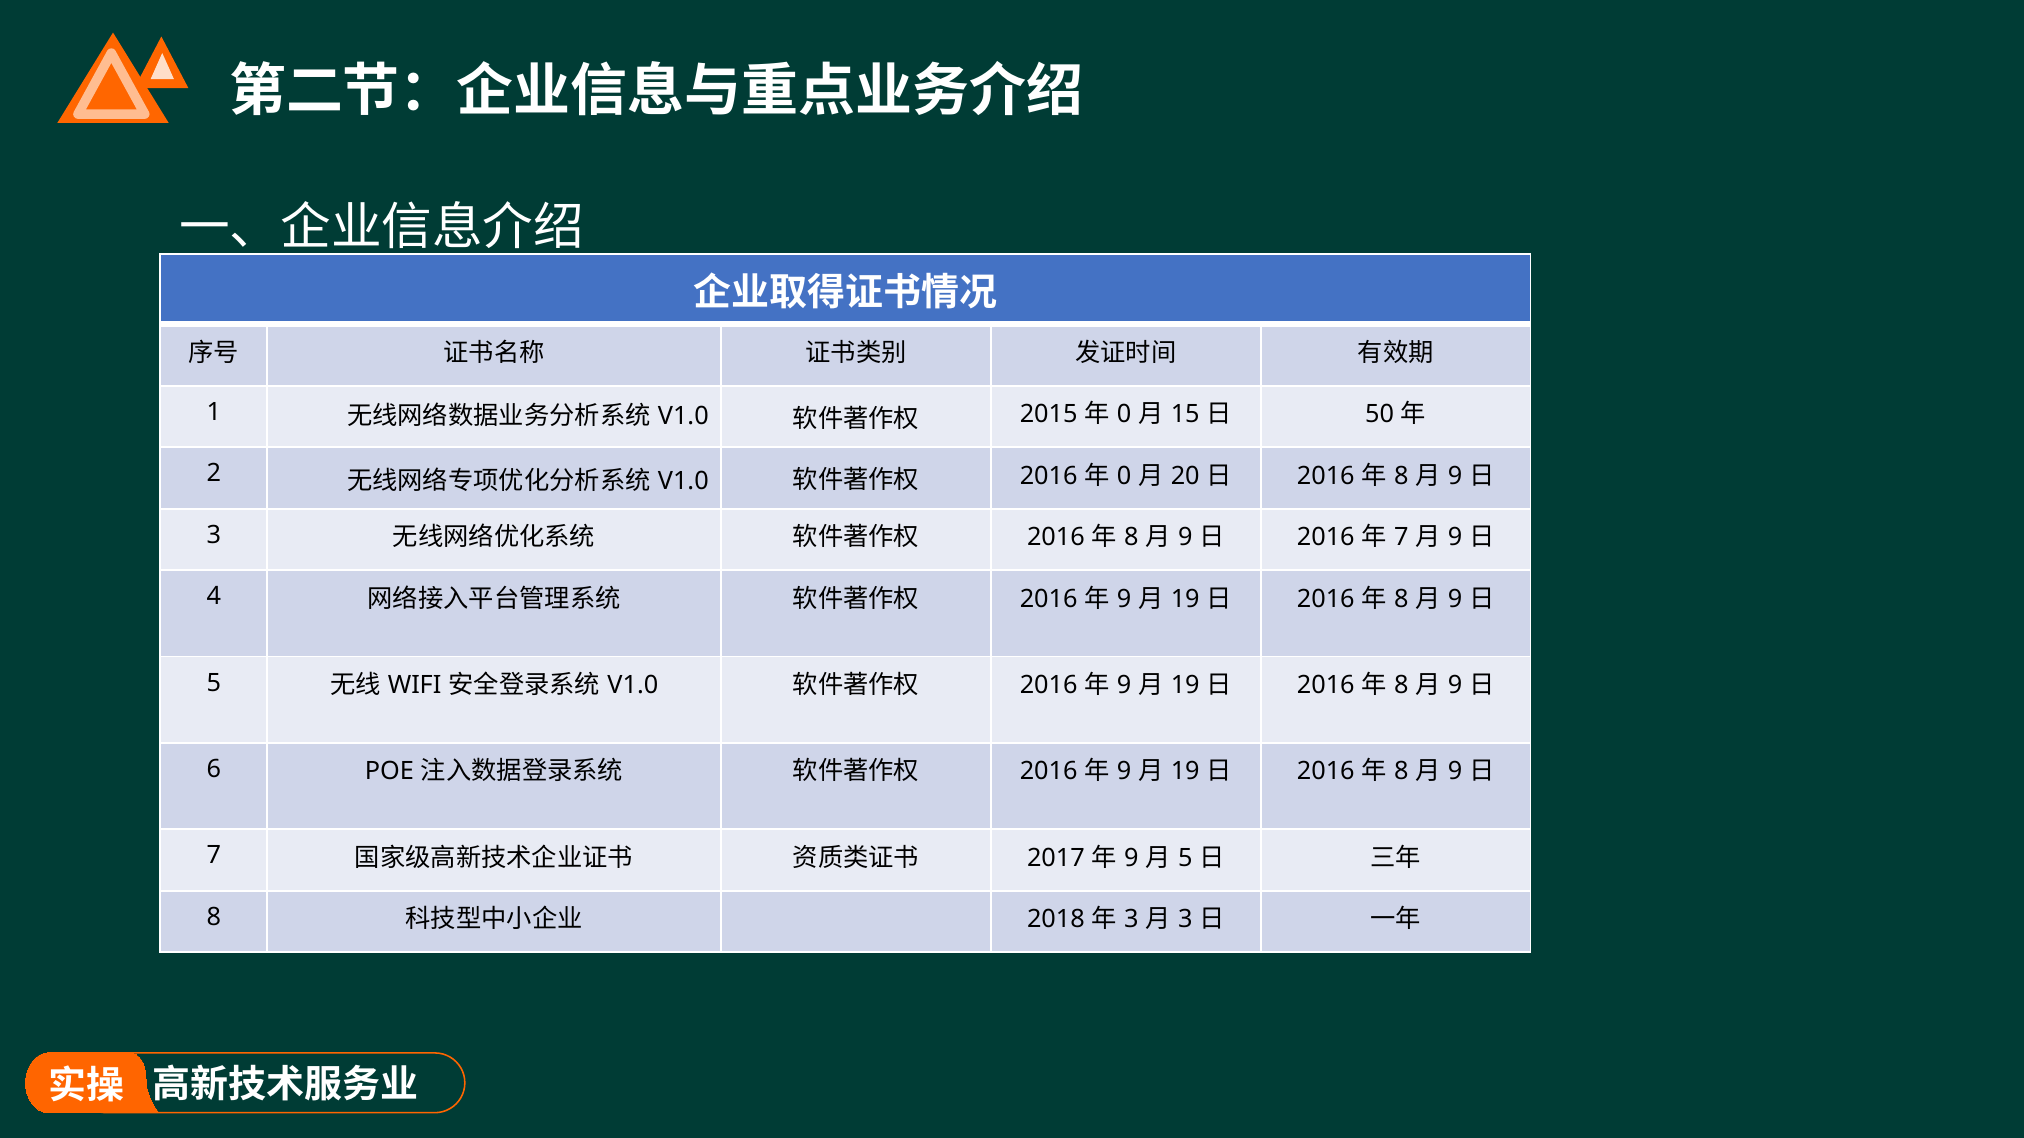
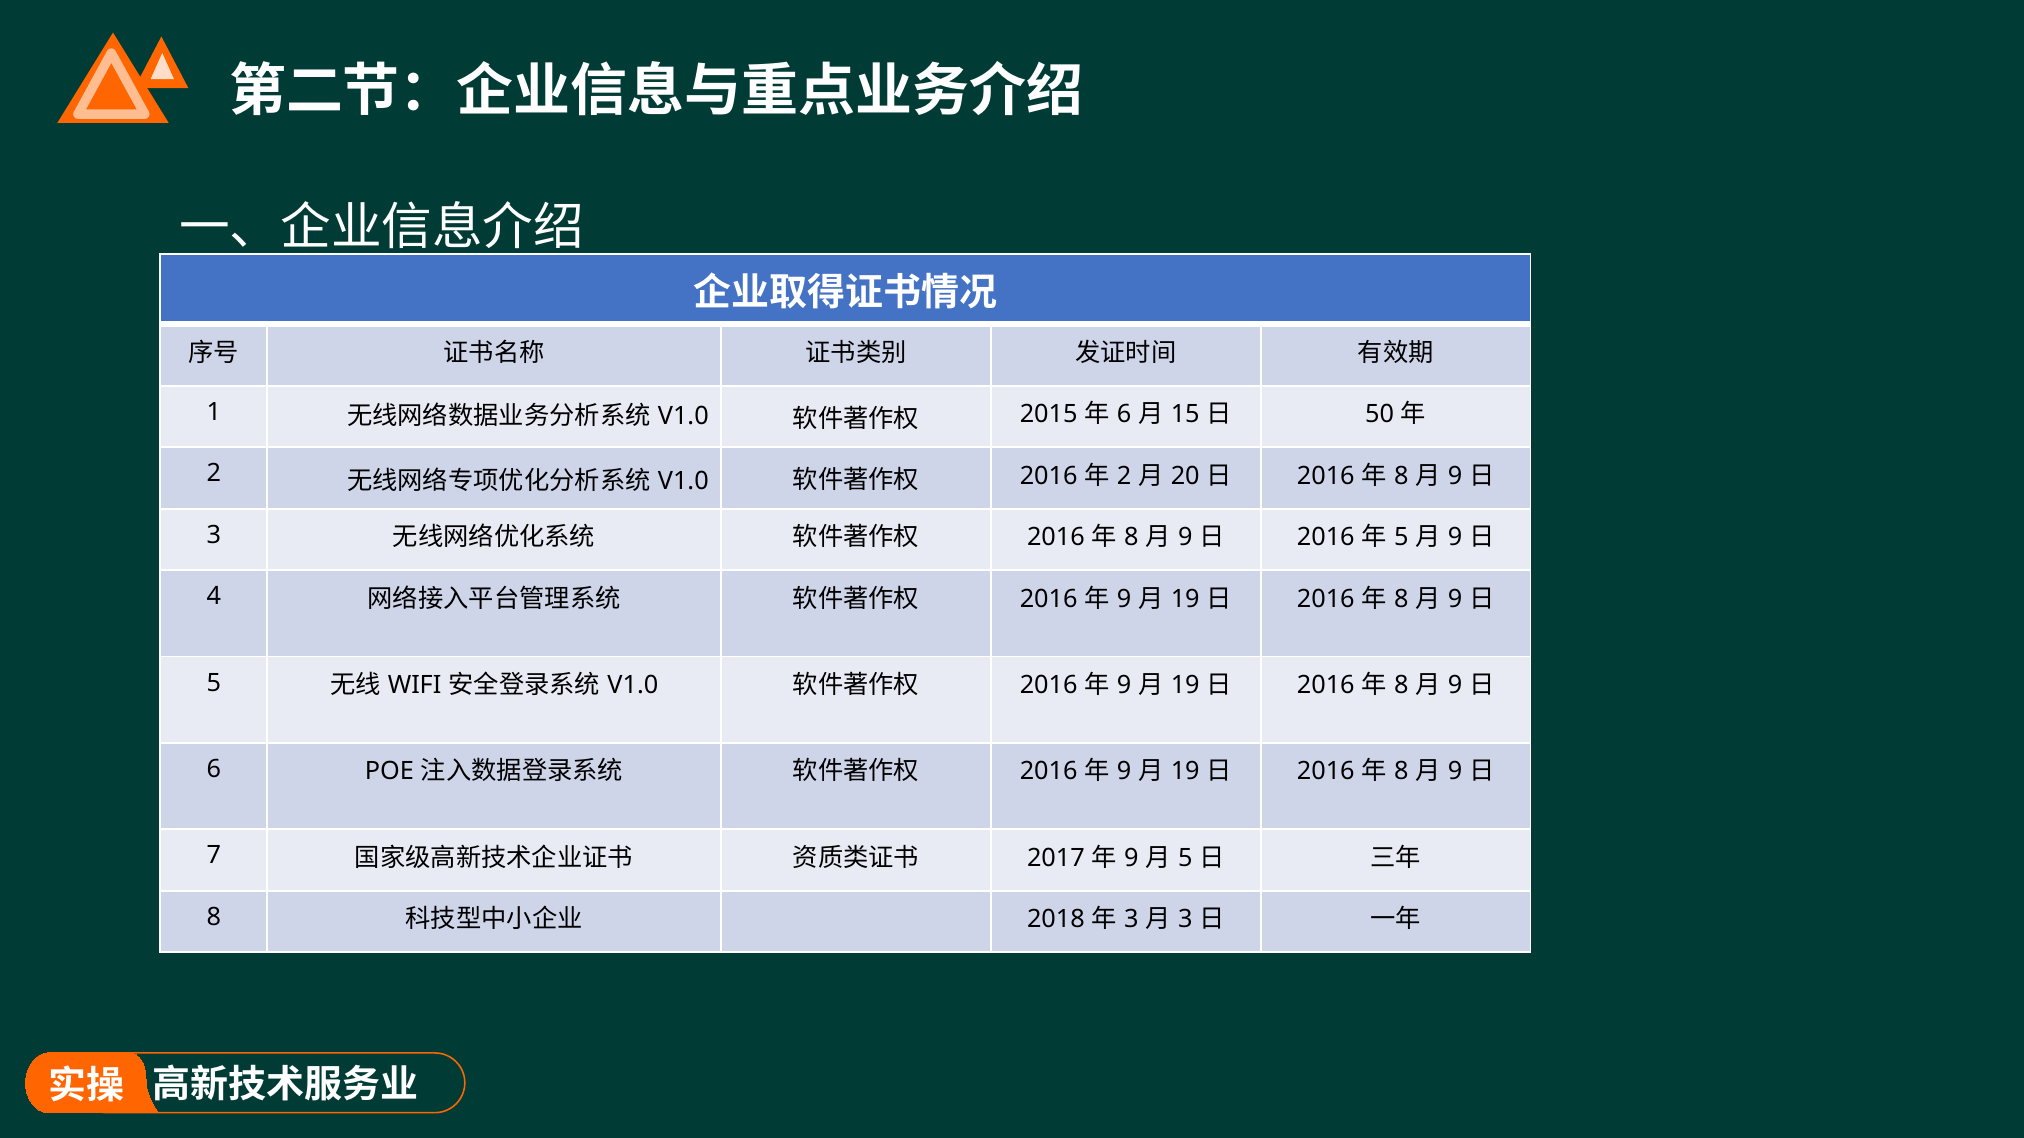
0 at (1124, 414): 0 -> 6
0 at (1124, 476): 0 -> 2
7 at (1401, 538): 7 -> 5
